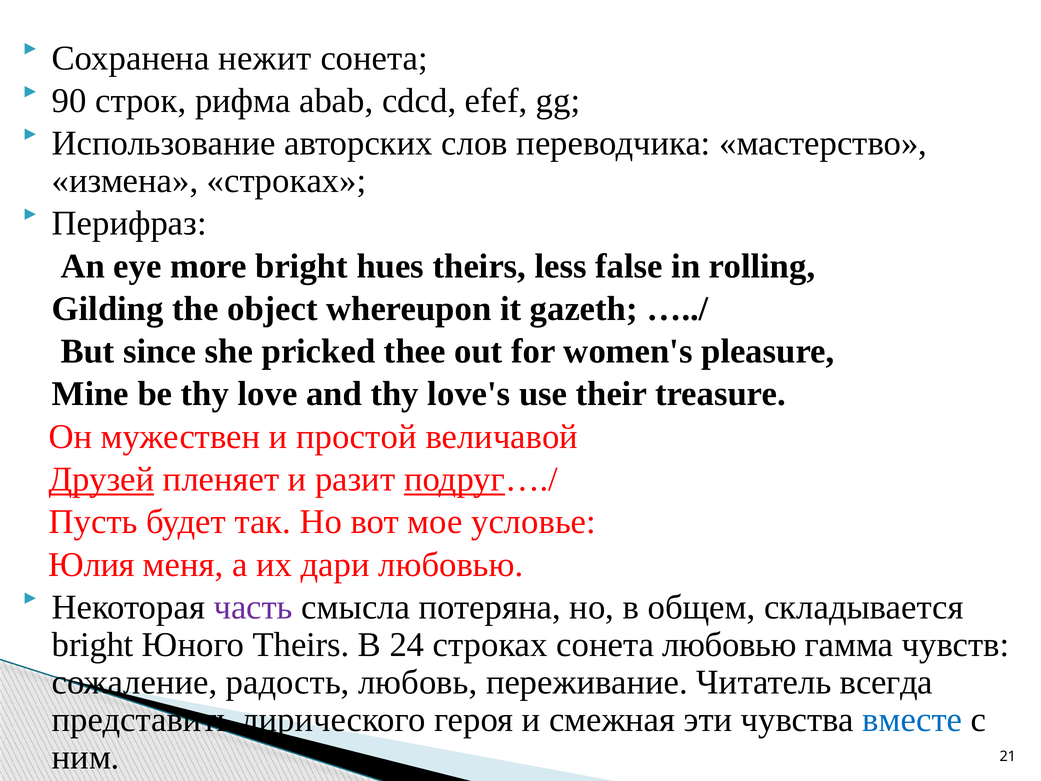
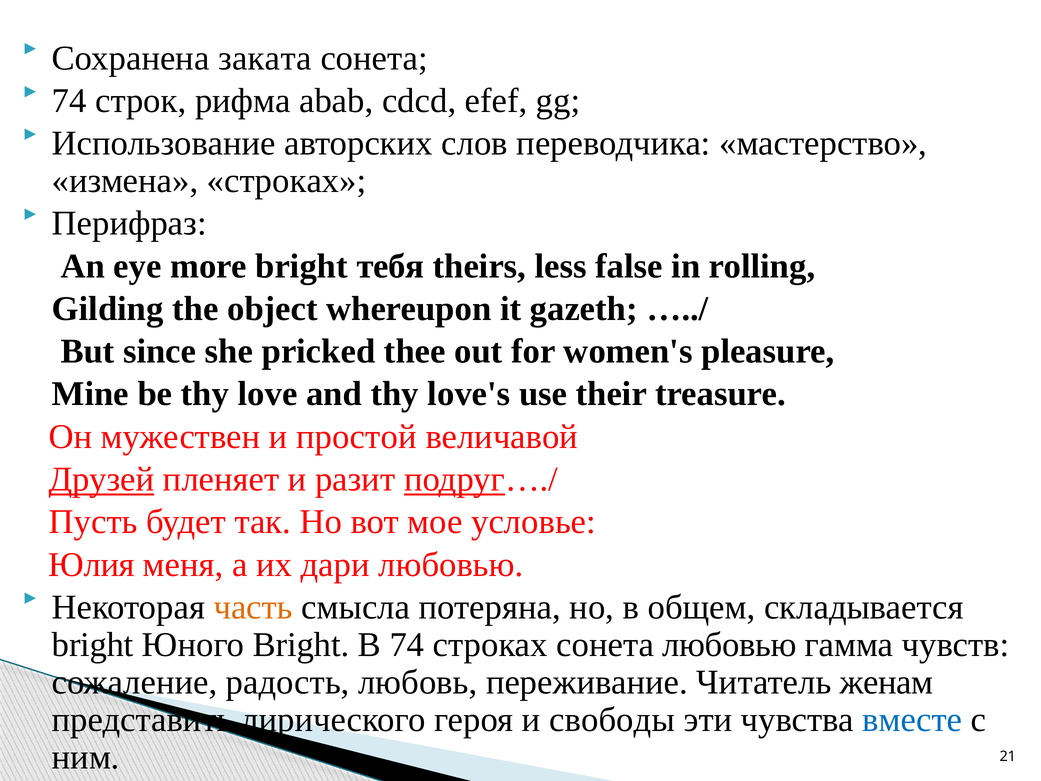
нежит: нежит -> заката
90 at (69, 101): 90 -> 74
hues: hues -> тебя
часть colour: purple -> orange
Юного Theirs: Theirs -> Bright
В 24: 24 -> 74
всегда: всегда -> женам
смежная: смежная -> свободы
